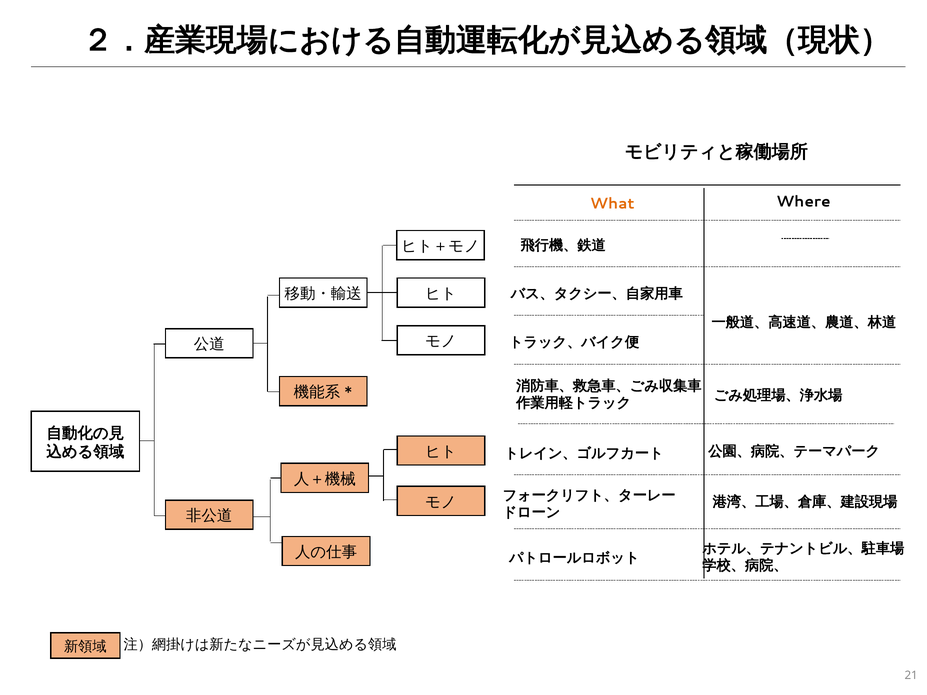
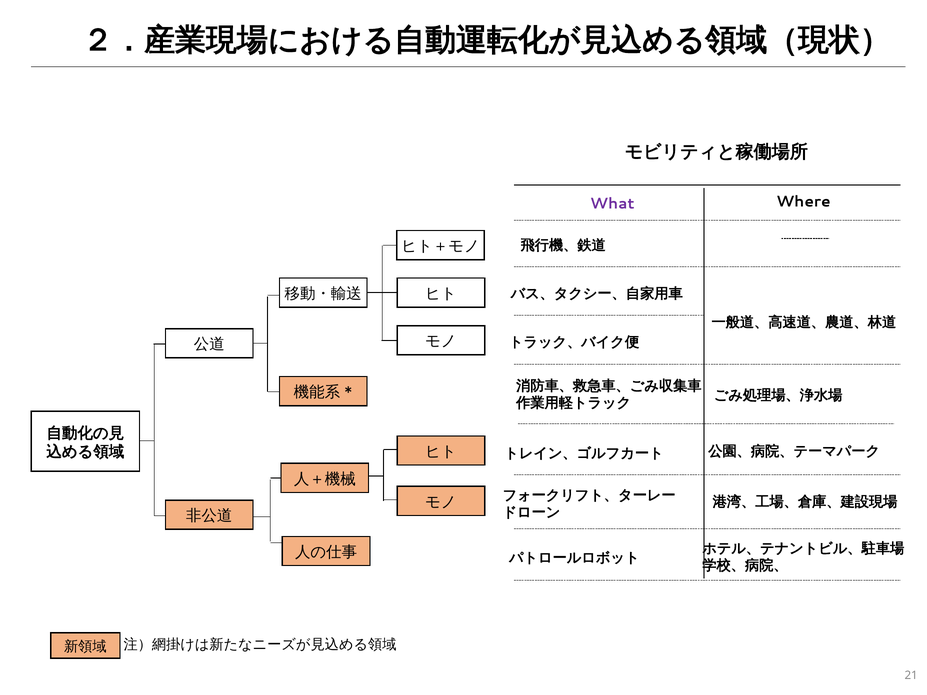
What colour: orange -> purple
